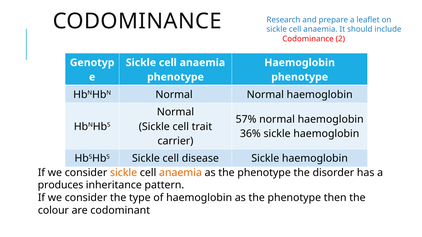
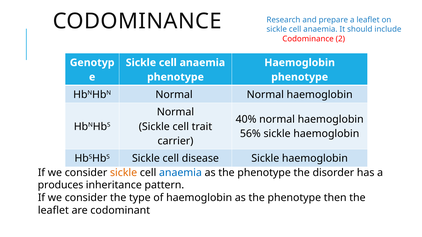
57%: 57% -> 40%
36%: 36% -> 56%
anaemia at (180, 173) colour: orange -> blue
colour at (53, 211): colour -> leaflet
